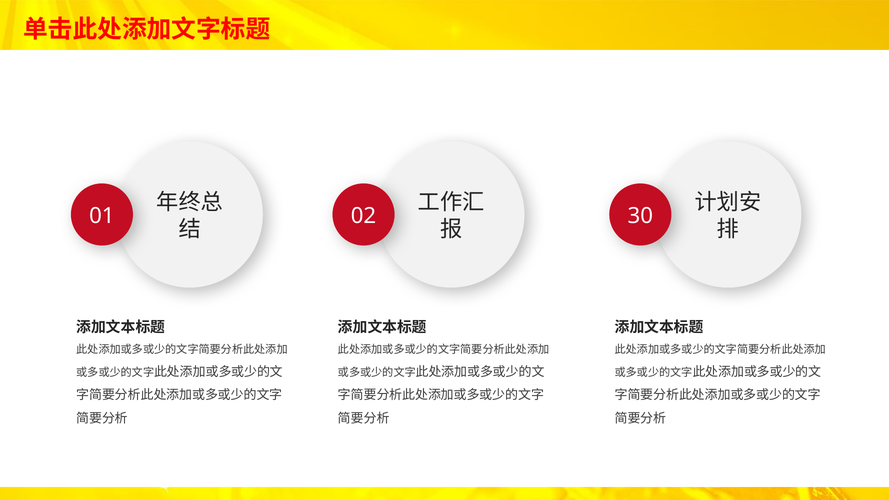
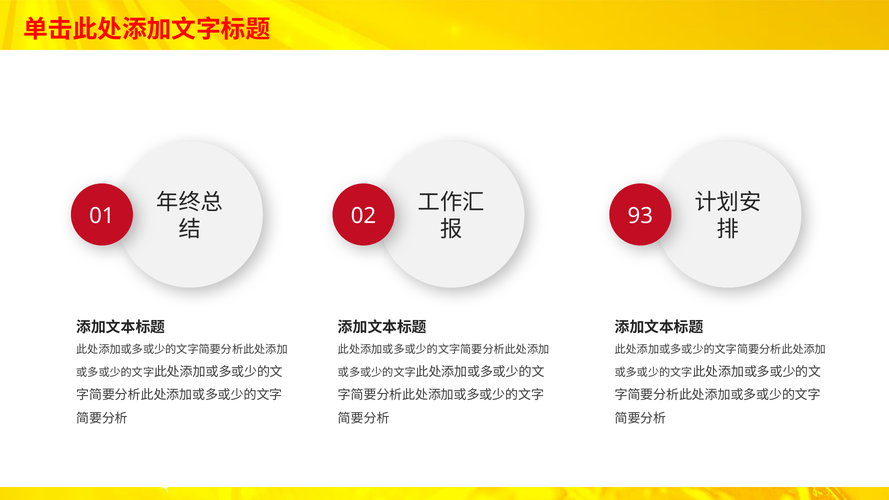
30: 30 -> 93
